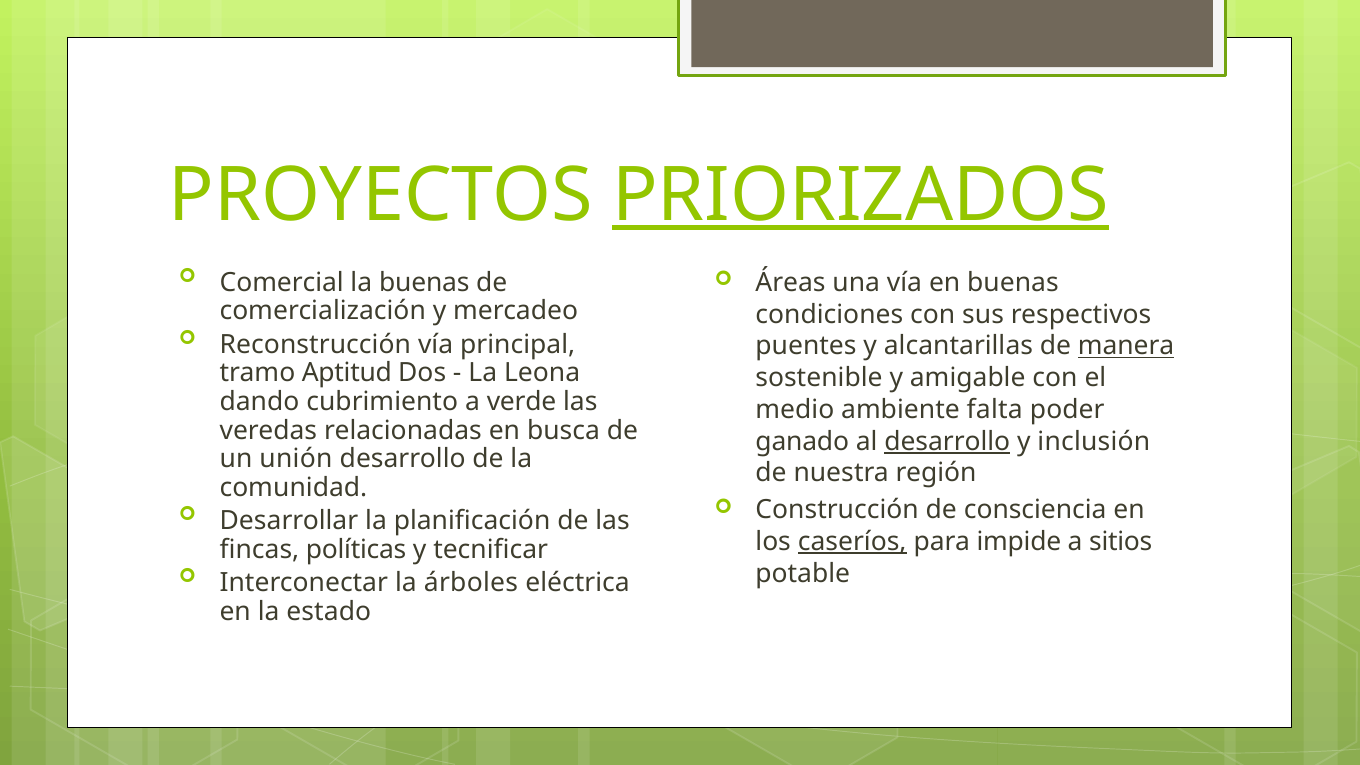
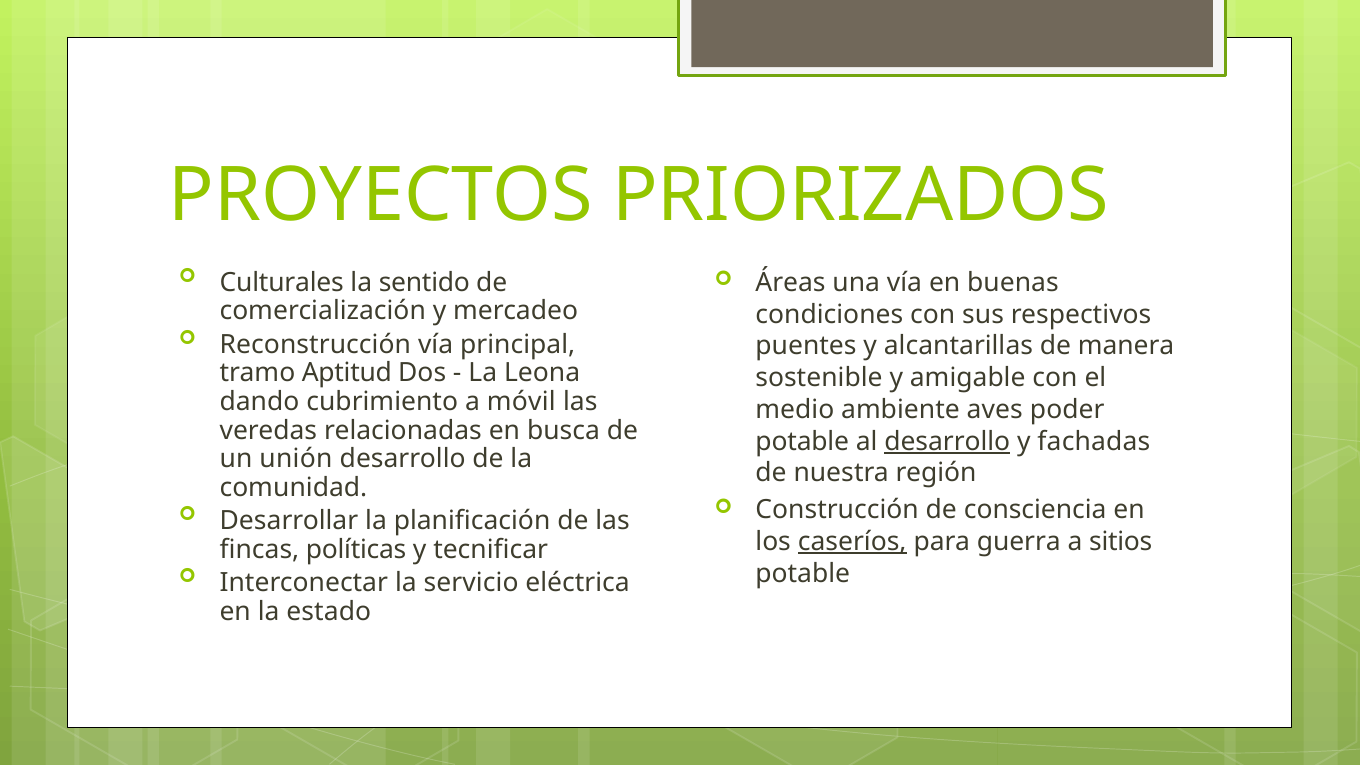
PRIORIZADOS underline: present -> none
Comercial: Comercial -> Culturales
la buenas: buenas -> sentido
manera underline: present -> none
verde: verde -> móvil
falta: falta -> aves
ganado at (802, 441): ganado -> potable
inclusión: inclusión -> fachadas
impide: impide -> guerra
árboles: árboles -> servicio
